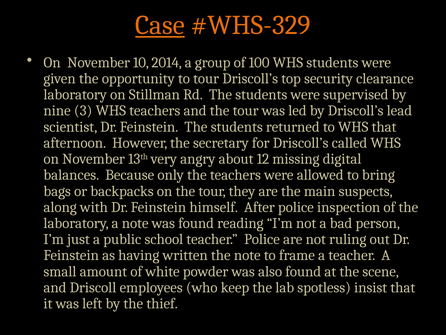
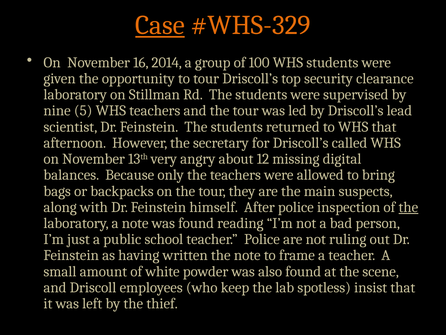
10: 10 -> 16
3: 3 -> 5
the at (408, 207) underline: none -> present
